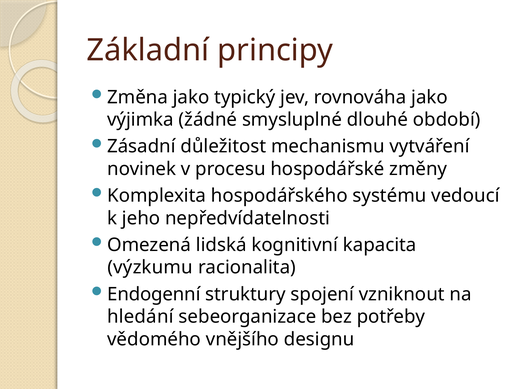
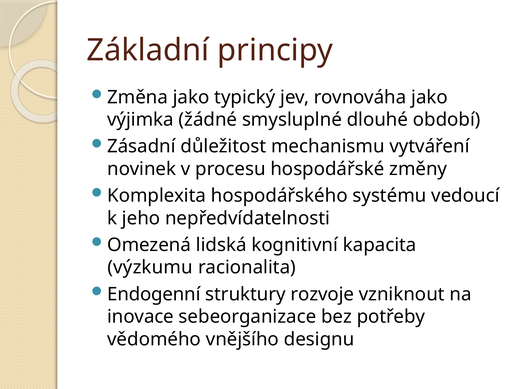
spojení: spojení -> rozvoje
hledání: hledání -> inovace
